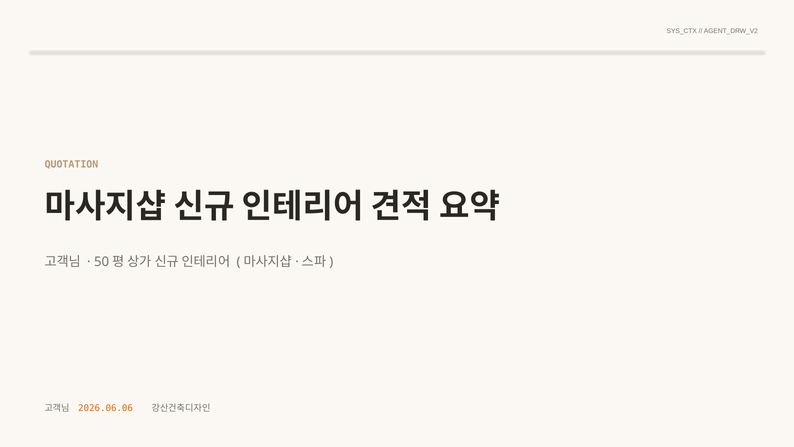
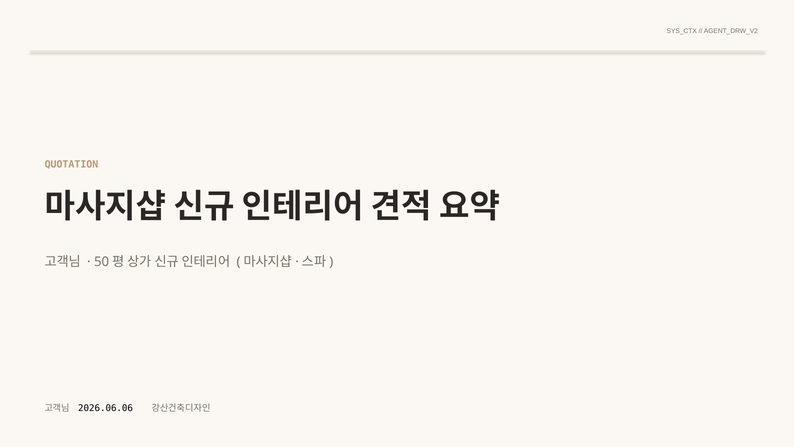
2026.06.06 colour: orange -> black
